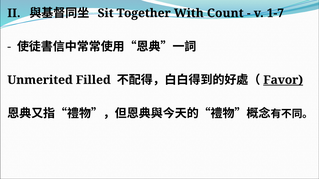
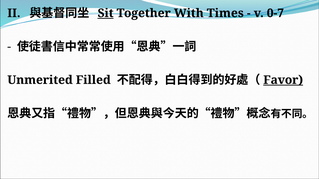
Sit underline: none -> present
Count: Count -> Times
1-7: 1-7 -> 0-7
